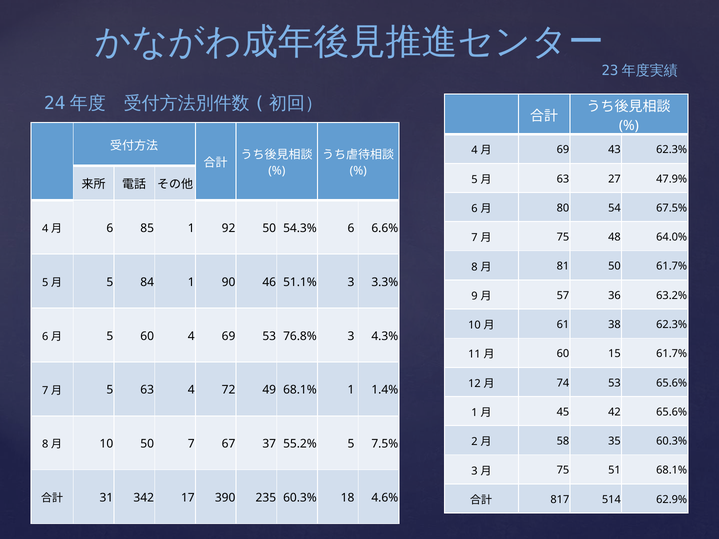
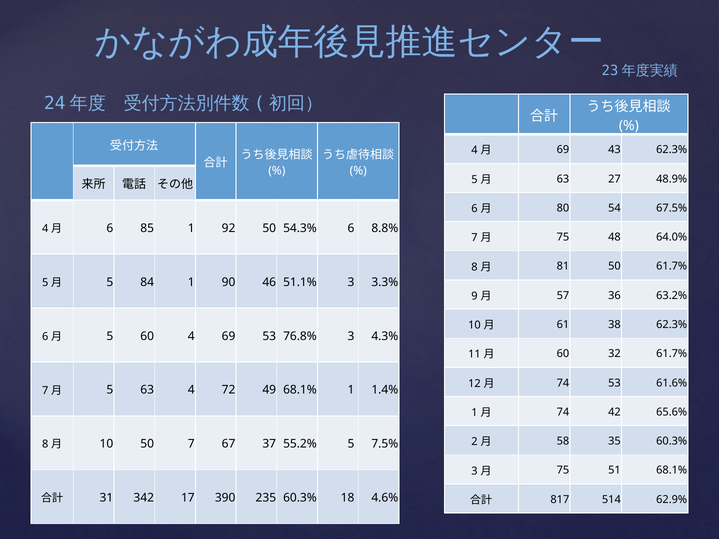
47.9%: 47.9% -> 48.9%
6.6%: 6.6% -> 8.8%
15: 15 -> 32
53 65.6%: 65.6% -> 61.6%
45 at (563, 412): 45 -> 74
